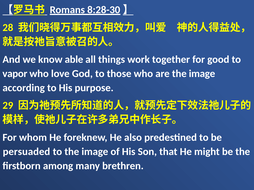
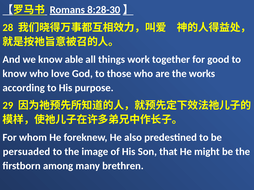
vapor at (15, 74): vapor -> know
are the image: image -> works
